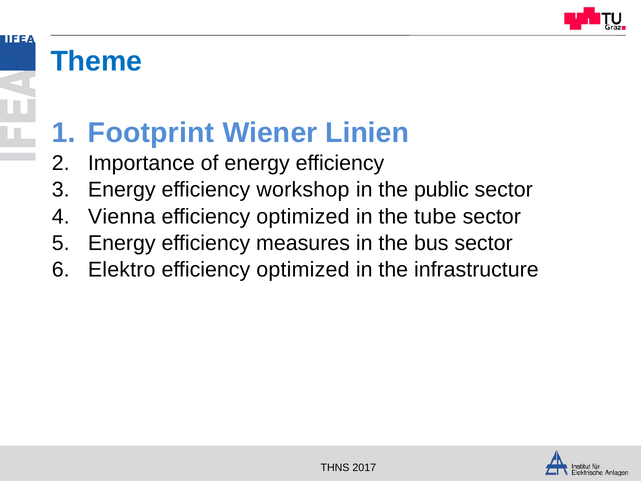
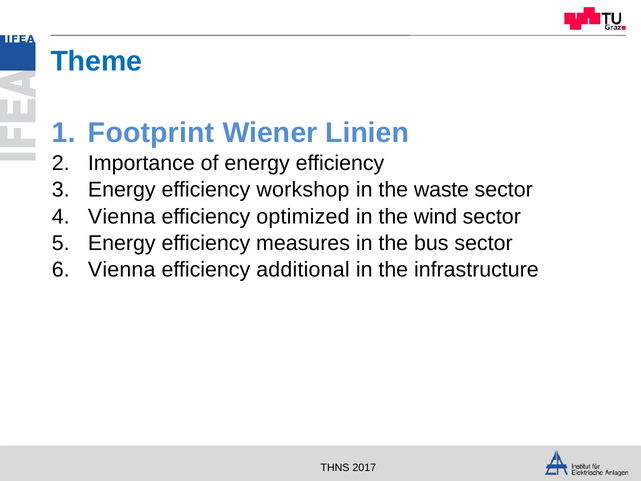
public: public -> waste
tube: tube -> wind
Elektro at (122, 269): Elektro -> Vienna
optimized at (303, 269): optimized -> additional
